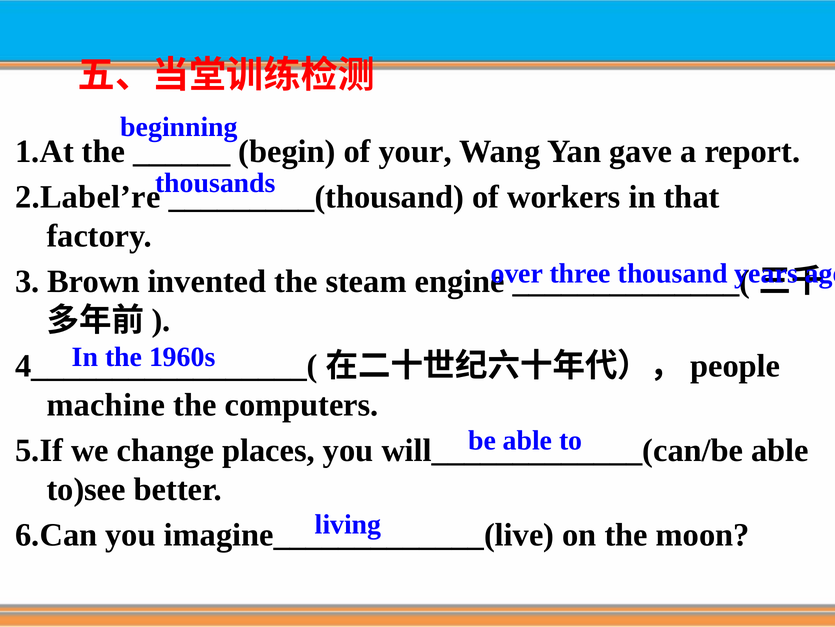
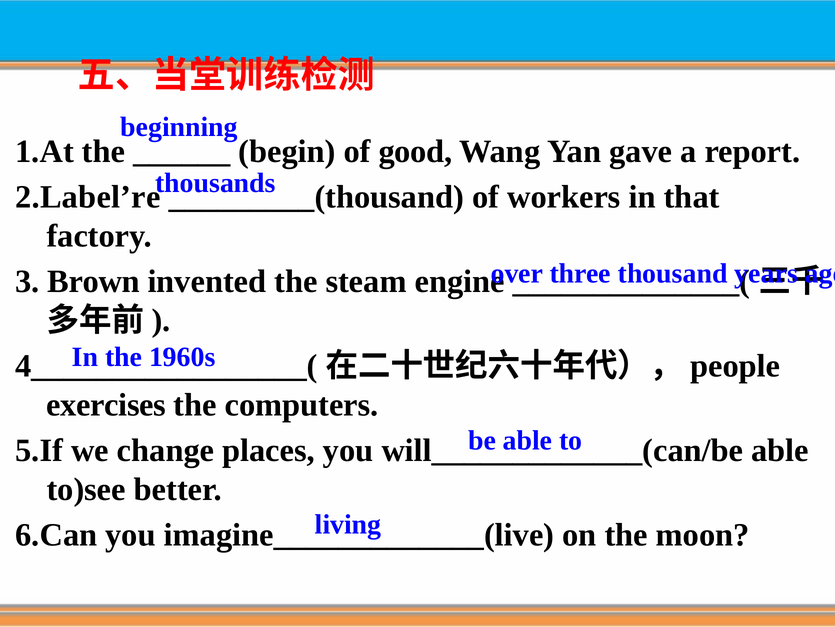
your: your -> good
machine: machine -> exercises
